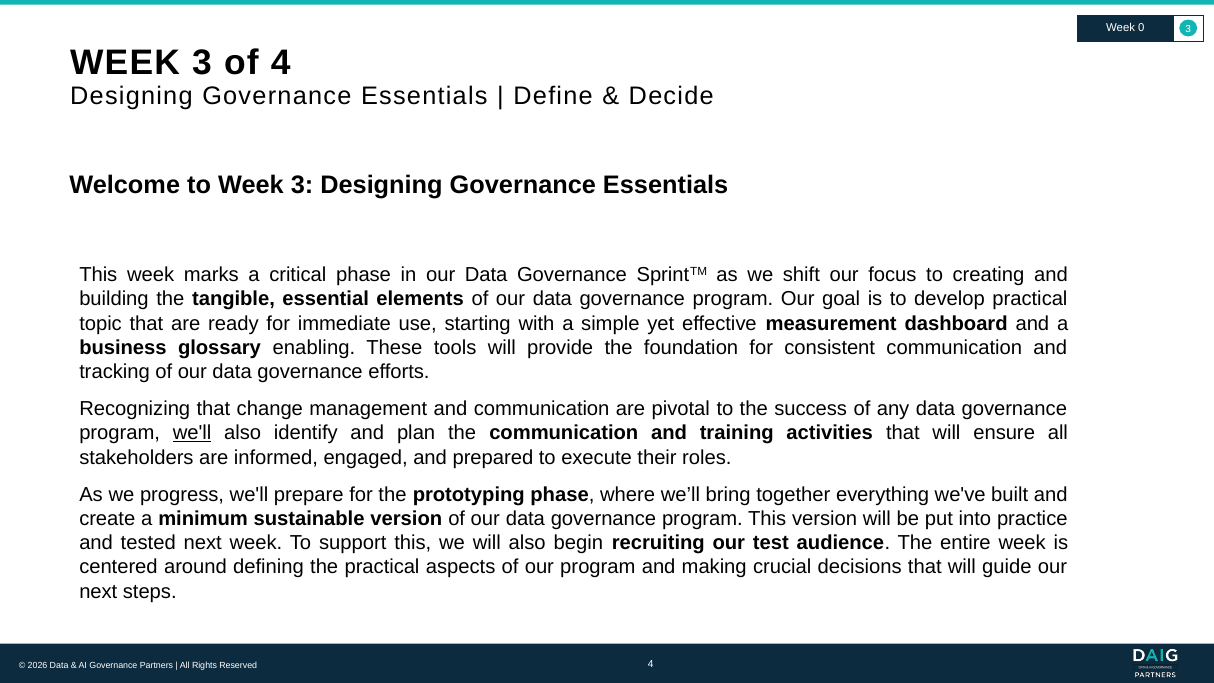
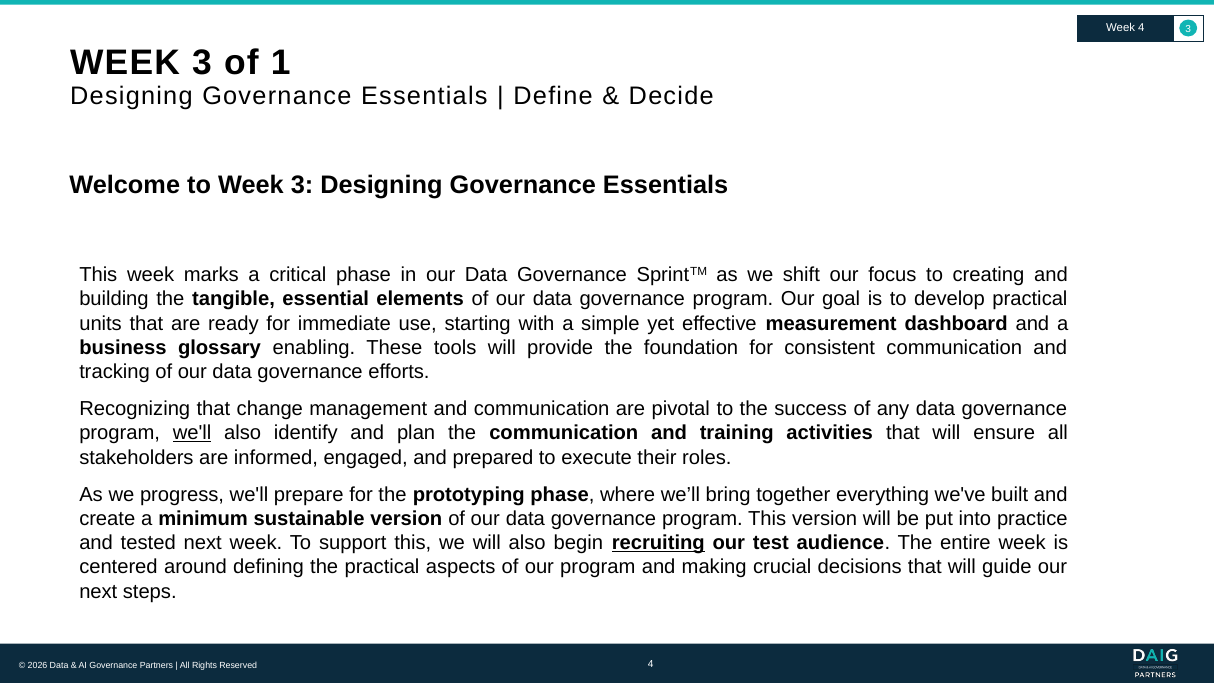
Week 0: 0 -> 4
of 4: 4 -> 1
topic: topic -> units
recruiting underline: none -> present
